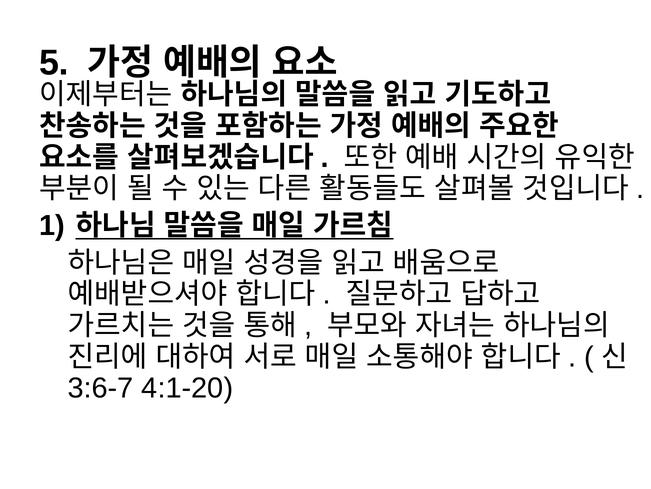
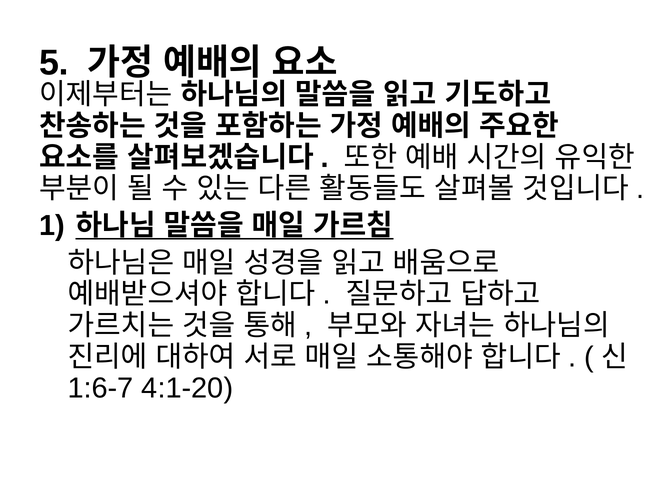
3:6-7: 3:6-7 -> 1:6-7
